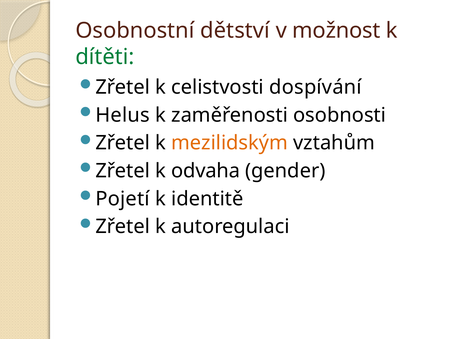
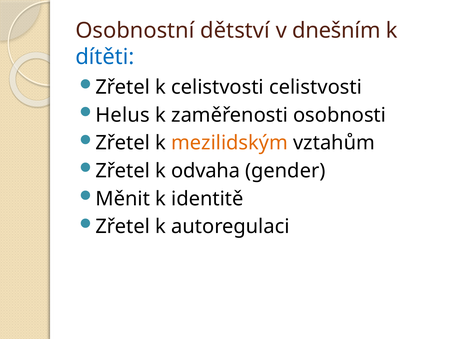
možnost: možnost -> dnešním
dítěti colour: green -> blue
celistvosti dospívání: dospívání -> celistvosti
Pojetí: Pojetí -> Měnit
